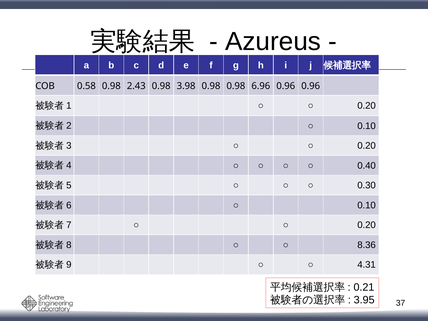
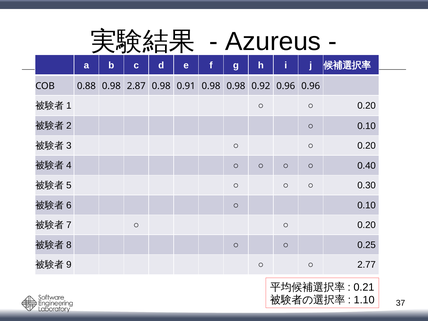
0.58: 0.58 -> 0.88
2.43: 2.43 -> 2.87
3.98: 3.98 -> 0.91
6.96: 6.96 -> 0.92
8.36: 8.36 -> 0.25
4.31: 4.31 -> 2.77
3.95: 3.95 -> 1.10
